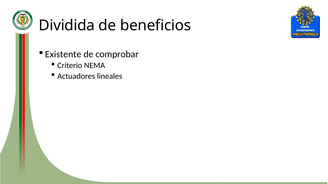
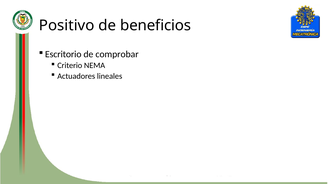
Dividida: Dividida -> Positivo
Existente: Existente -> Escritorio
